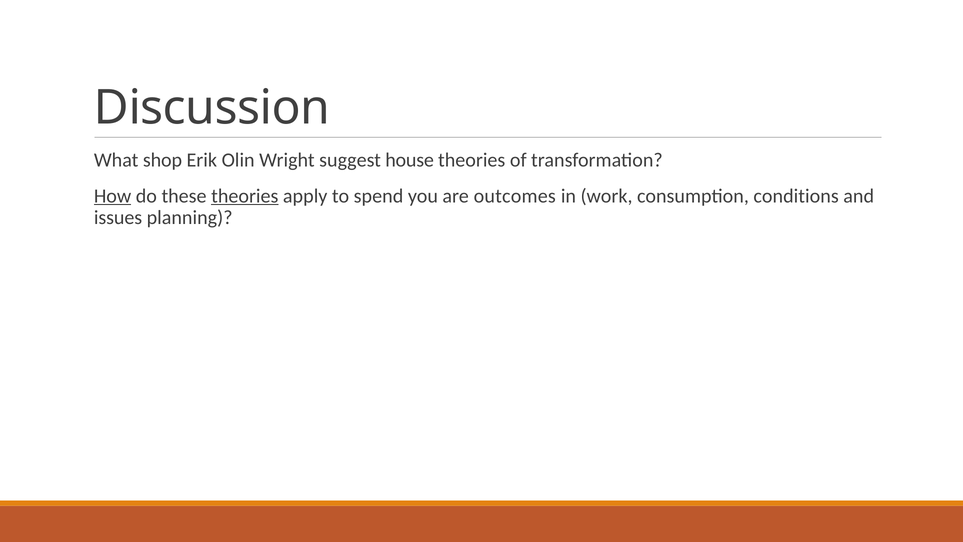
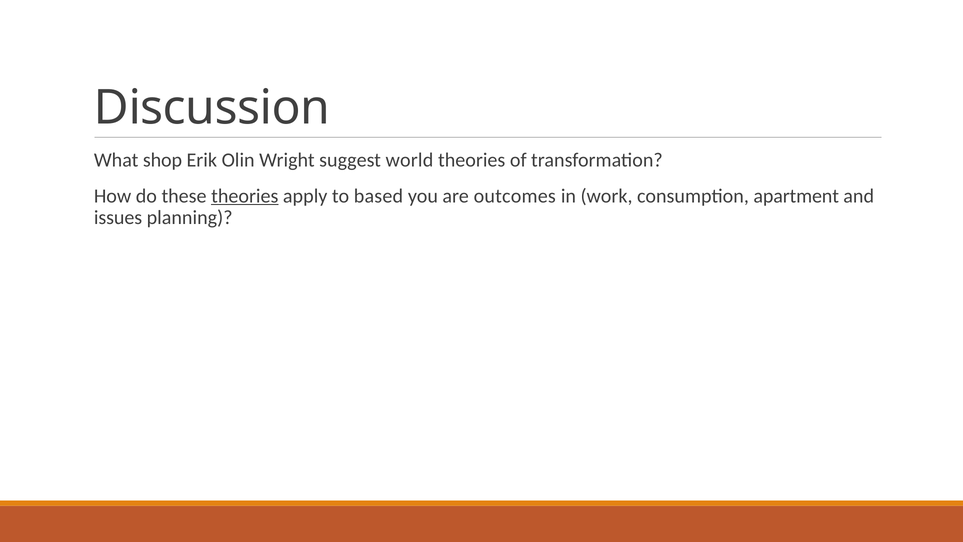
house: house -> world
How underline: present -> none
spend: spend -> based
conditions: conditions -> apartment
